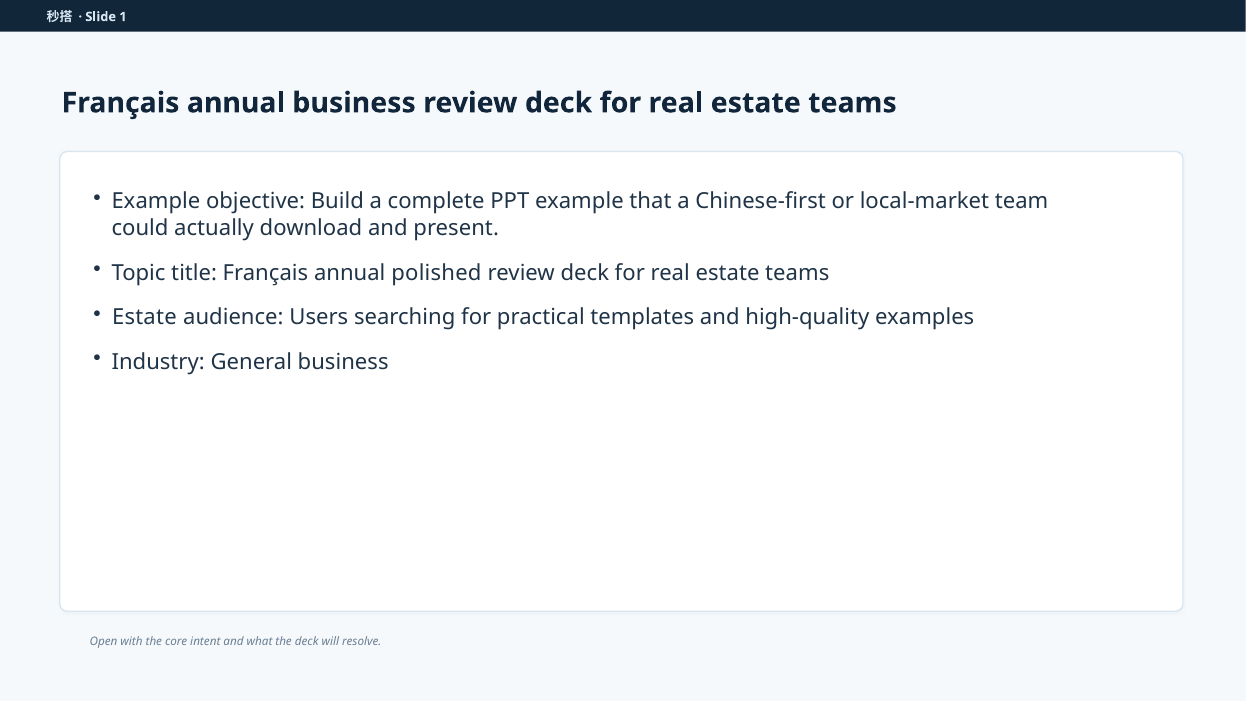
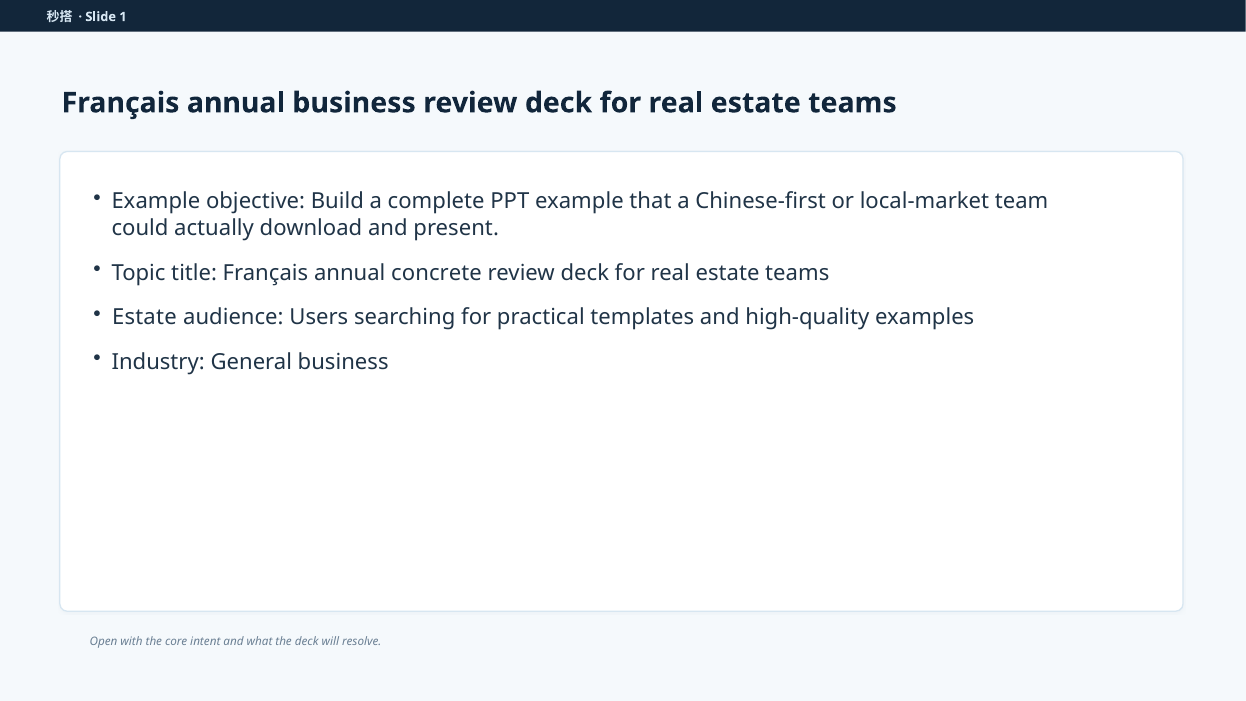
polished: polished -> concrete
